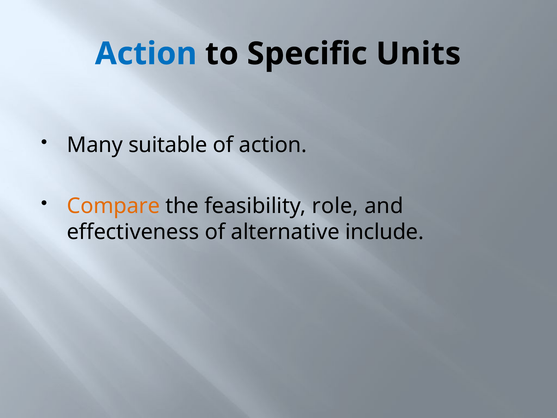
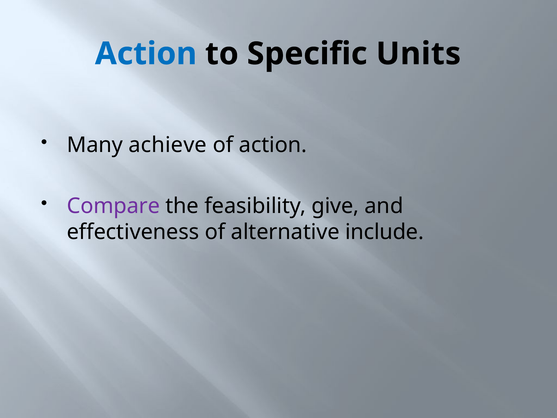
suitable: suitable -> achieve
Compare colour: orange -> purple
role: role -> give
